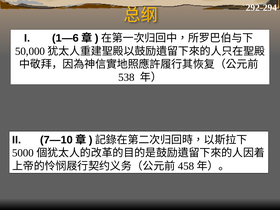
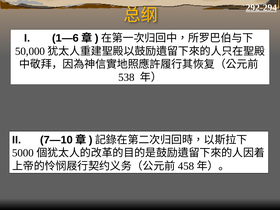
292-294 underline: none -> present
